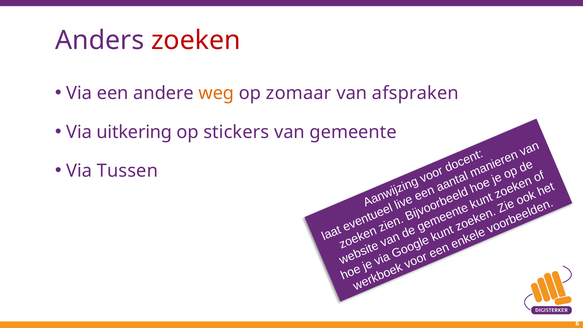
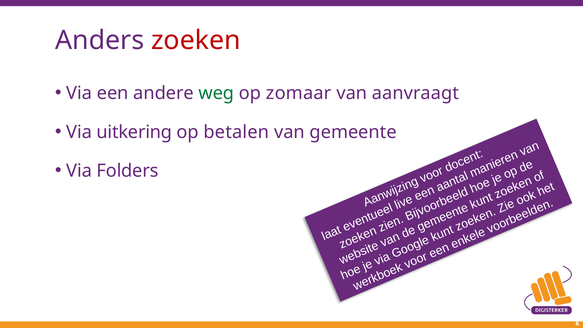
weg colour: orange -> green
afspraken: afspraken -> aanvraagt
stickers: stickers -> betalen
Tussen: Tussen -> Folders
